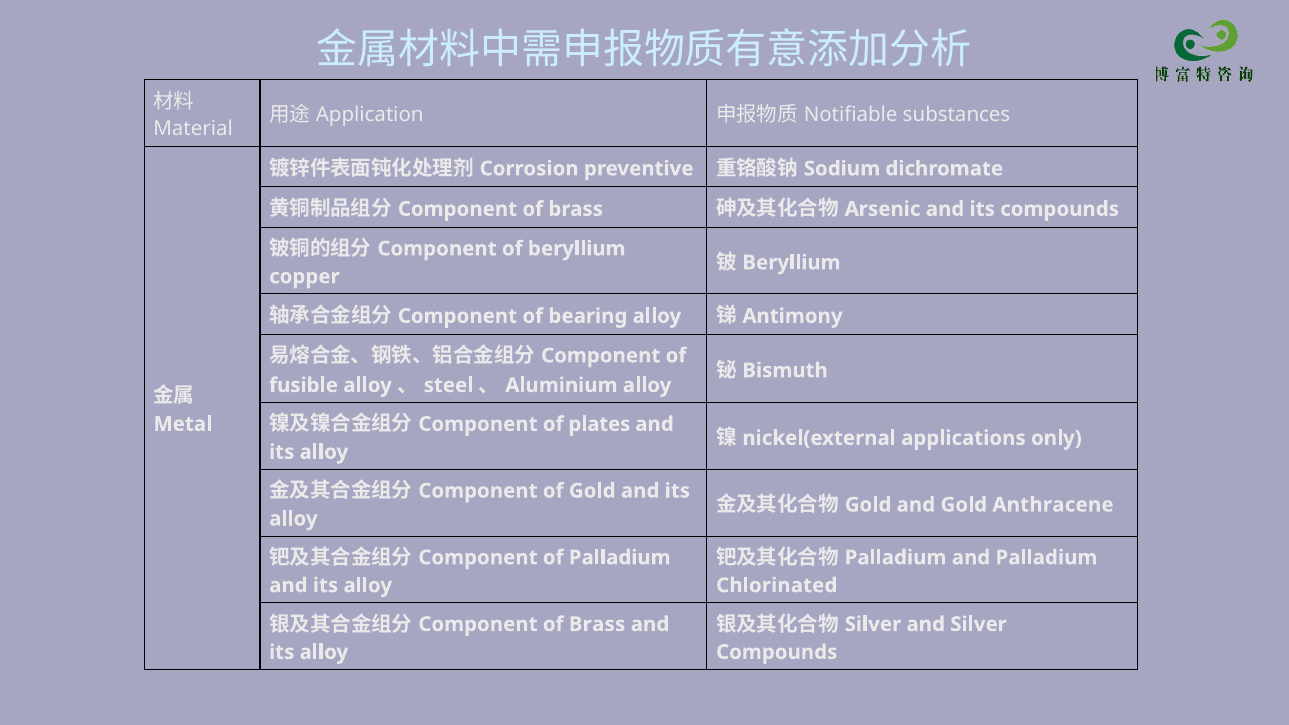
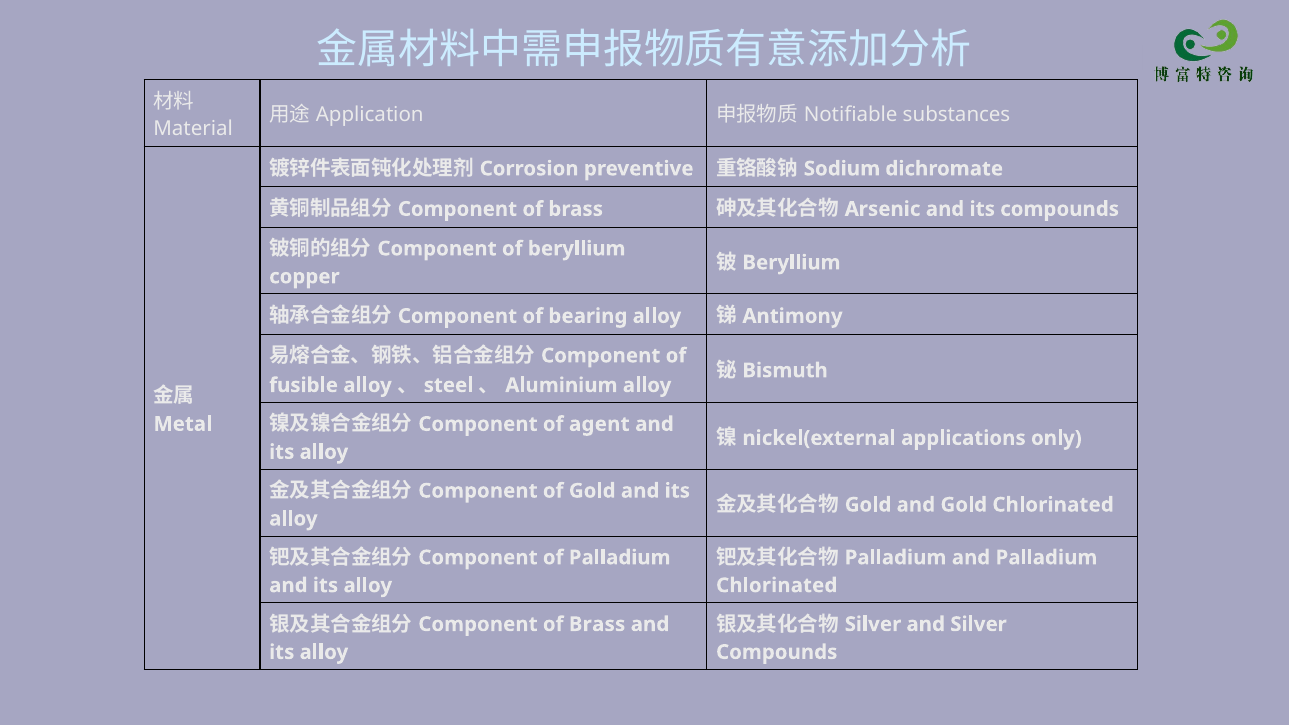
plates: plates -> agent
Gold Anthracene: Anthracene -> Chlorinated
